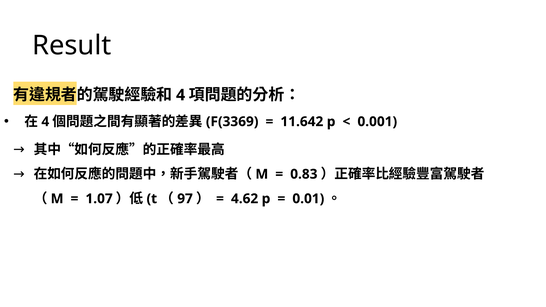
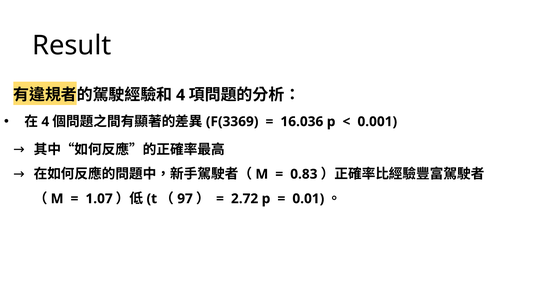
11.642: 11.642 -> 16.036
4.62: 4.62 -> 2.72
